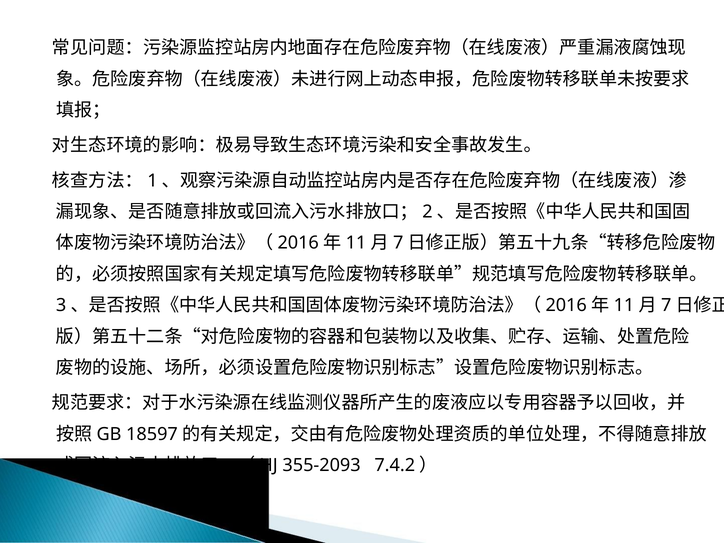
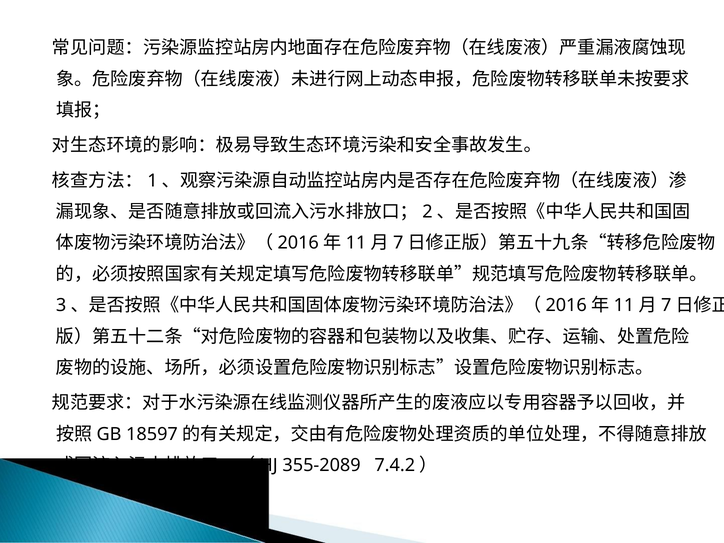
355-2093: 355-2093 -> 355-2089
